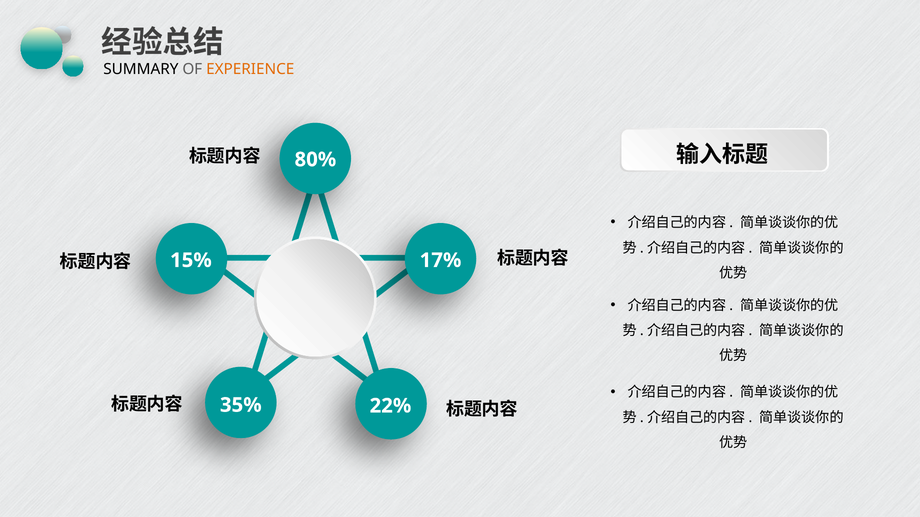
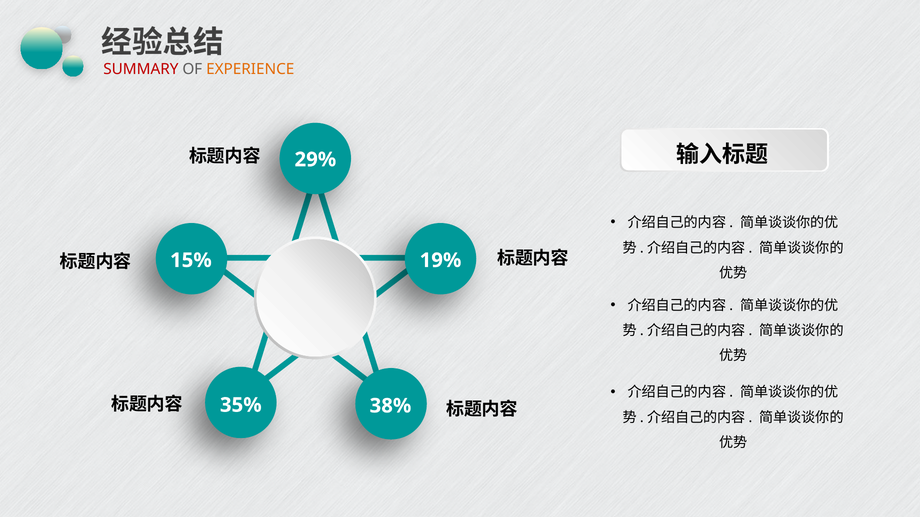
SUMMARY colour: black -> red
80%: 80% -> 29%
17%: 17% -> 19%
22%: 22% -> 38%
